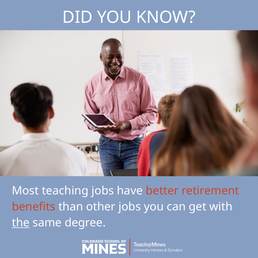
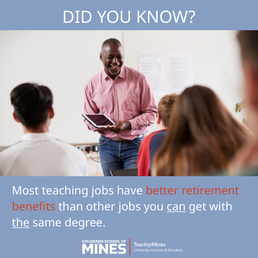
can underline: none -> present
